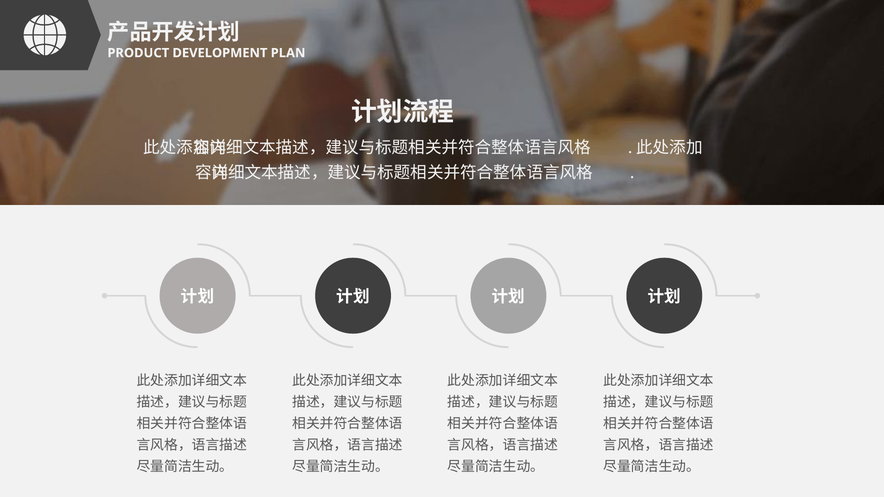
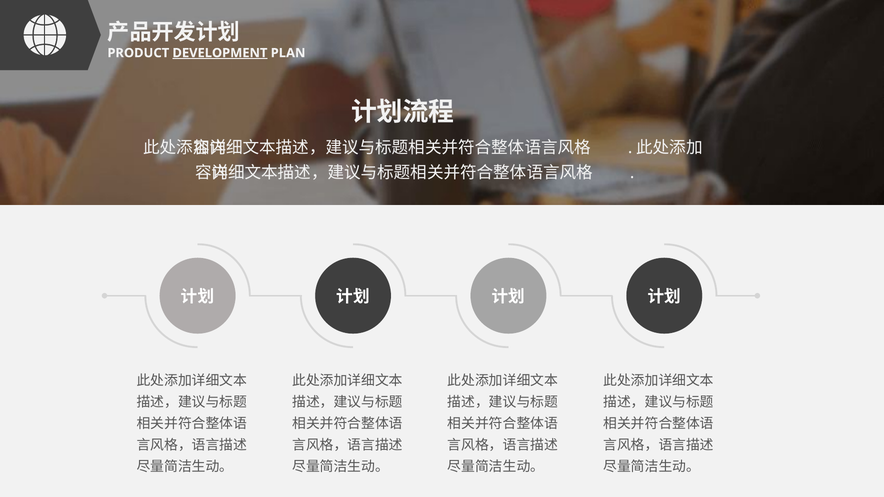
DEVELOPMENT underline: none -> present
